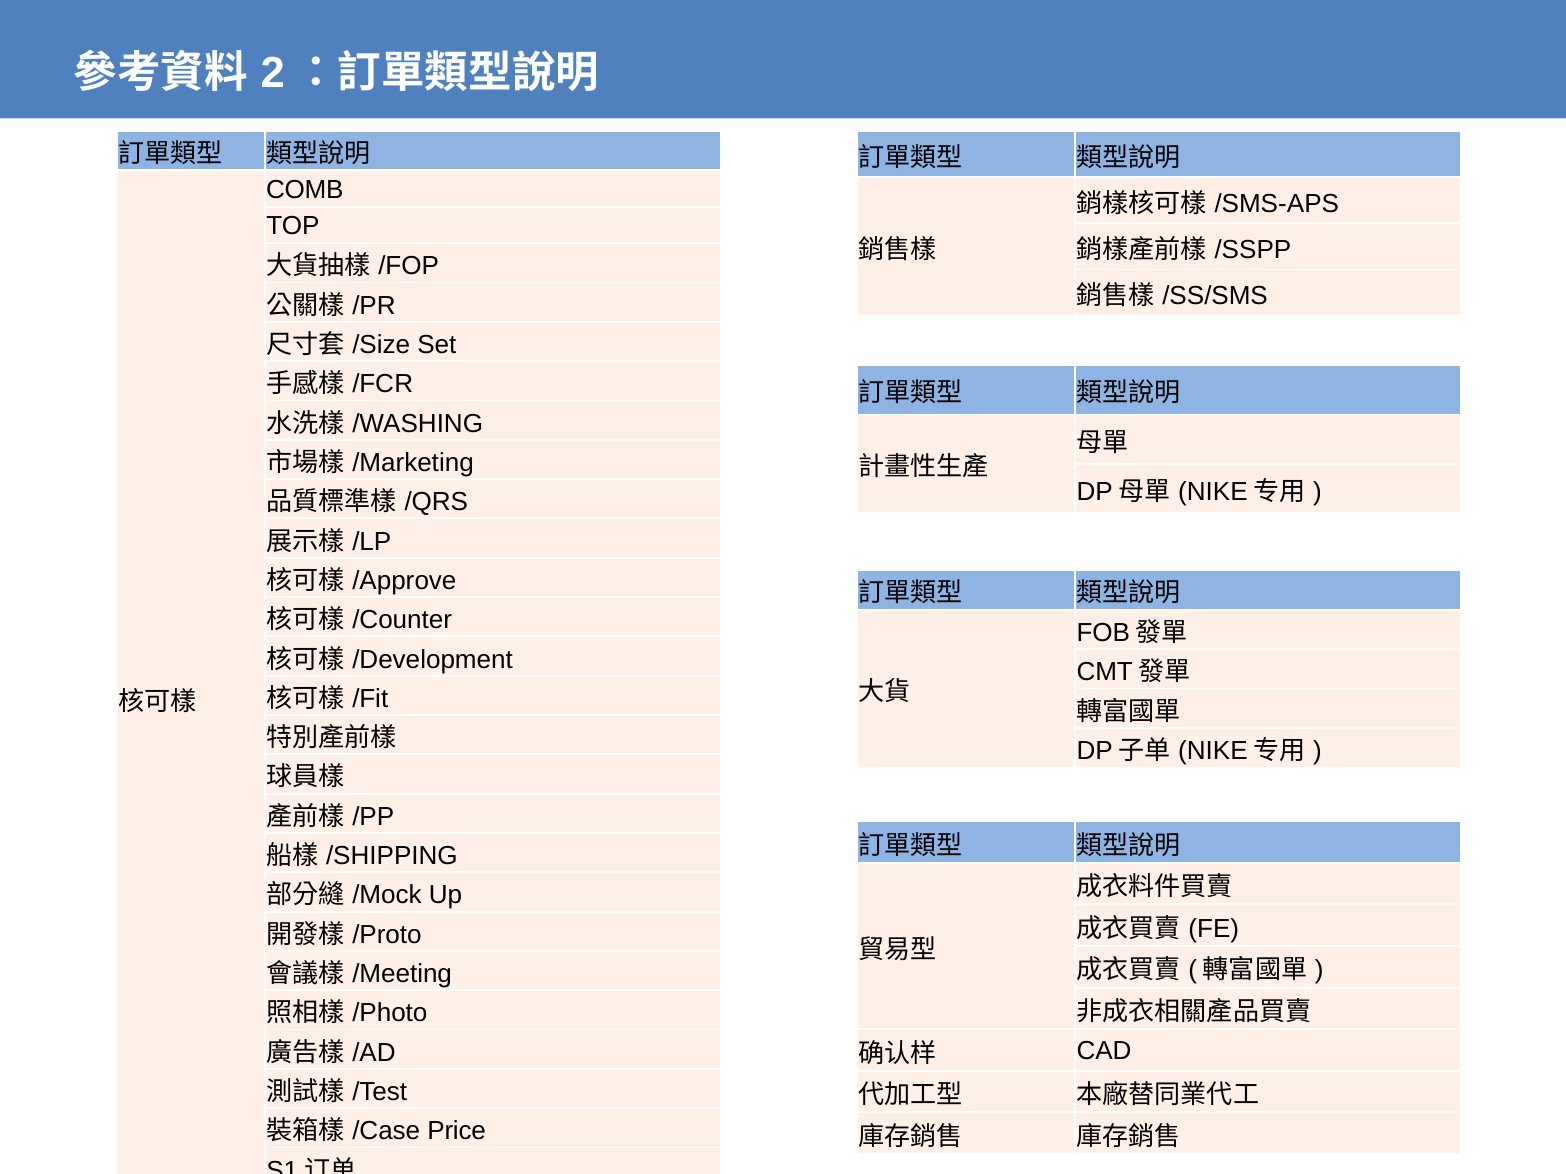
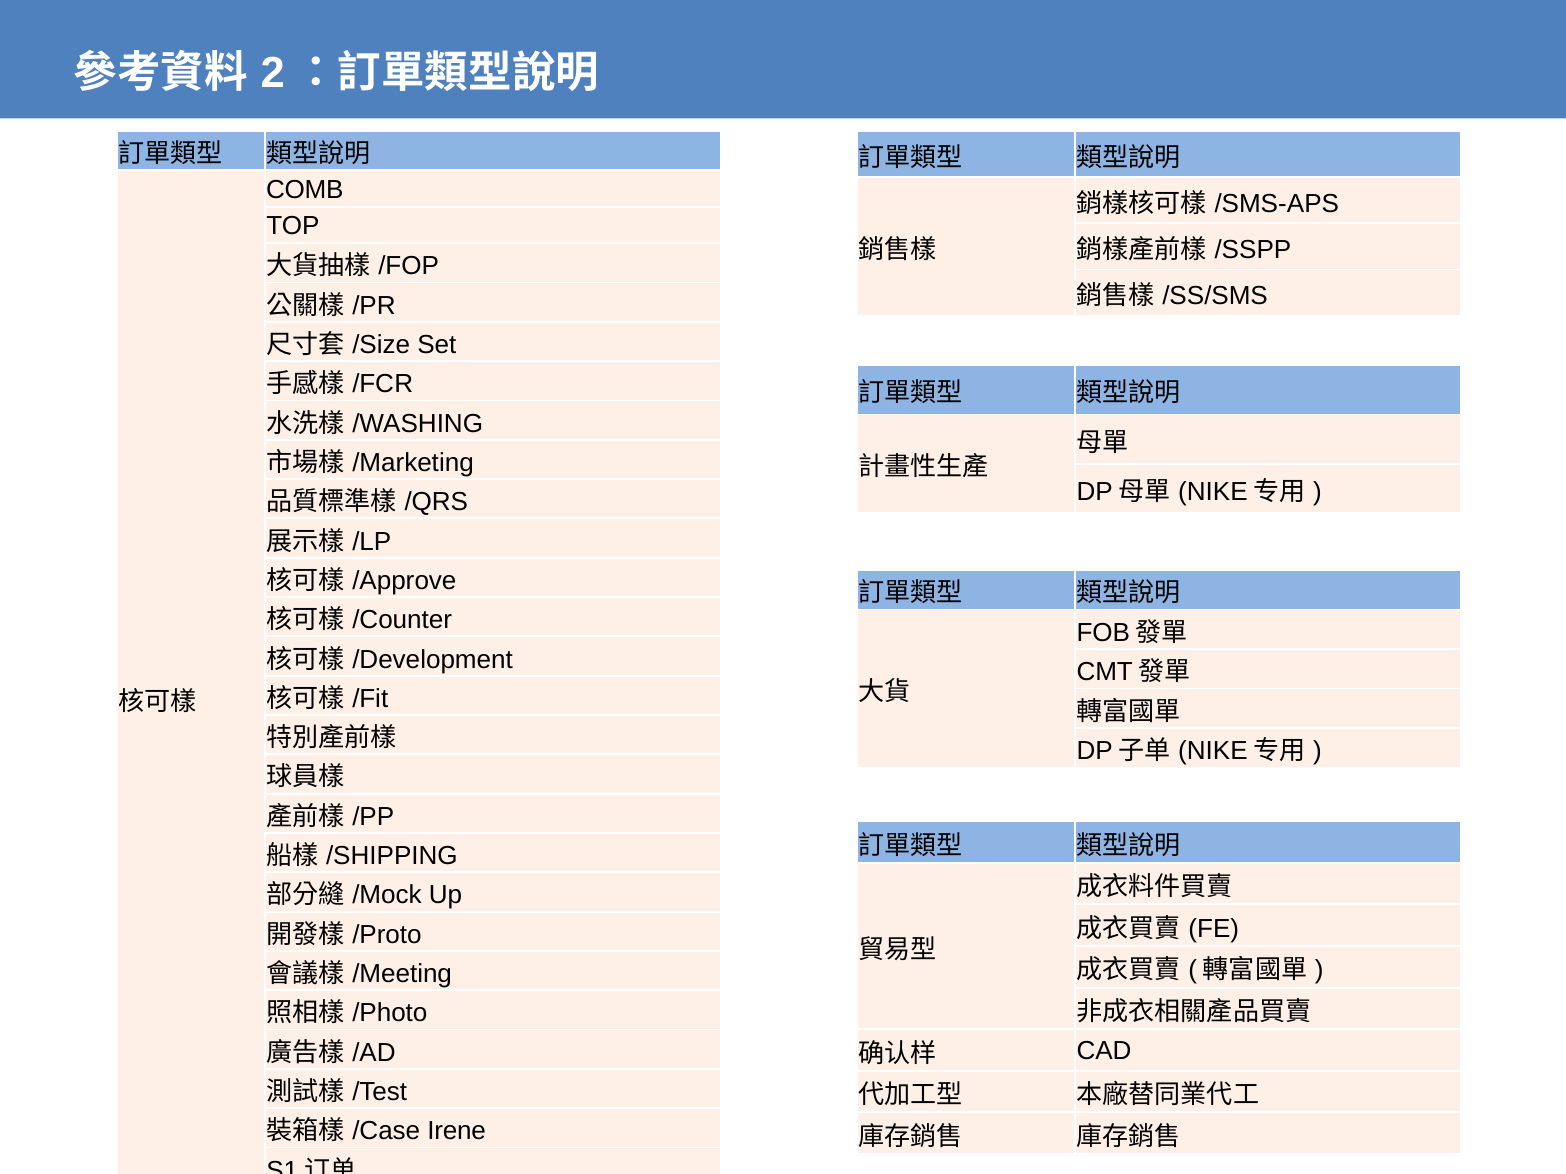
Price: Price -> Irene
